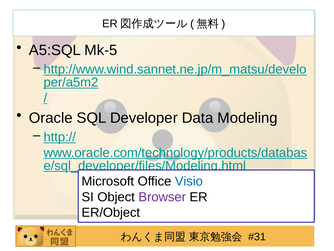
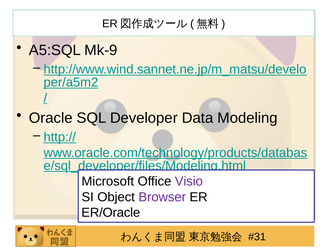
Mk-5: Mk-5 -> Mk-9
Visio colour: blue -> purple
ER/Object: ER/Object -> ER/Oracle
